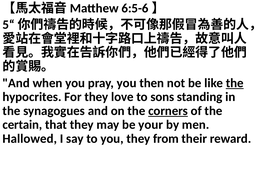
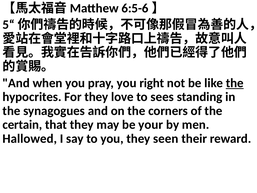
then: then -> right
sons: sons -> sees
corners underline: present -> none
from: from -> seen
